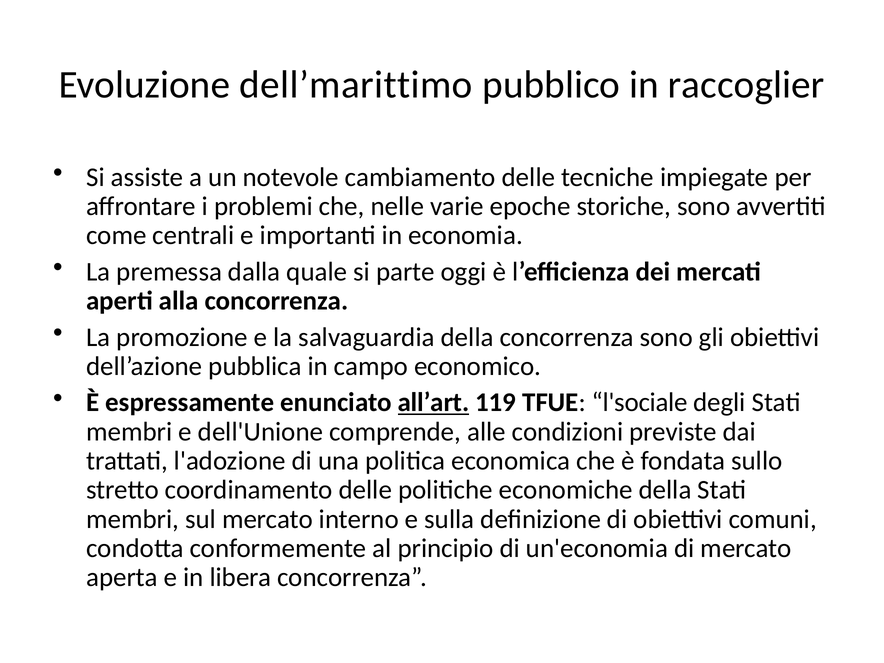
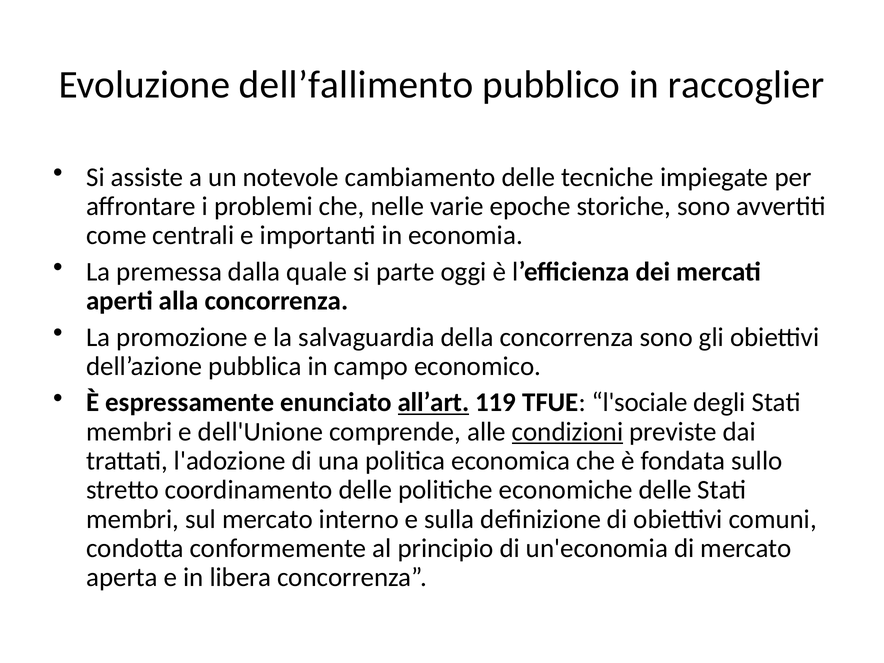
dell’marittimo: dell’marittimo -> dell’fallimento
condizioni underline: none -> present
economiche della: della -> delle
